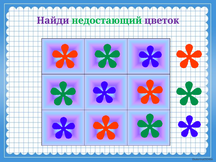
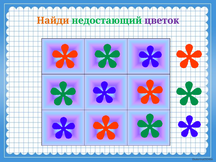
Найди colour: purple -> orange
